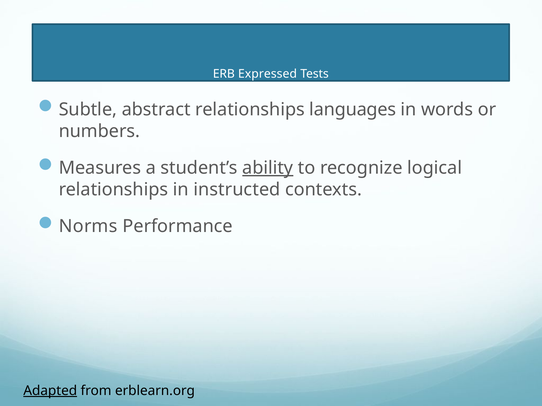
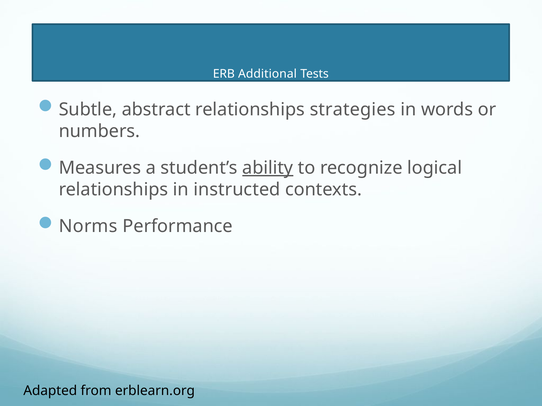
Expressed: Expressed -> Additional
languages: languages -> strategies
Adapted underline: present -> none
